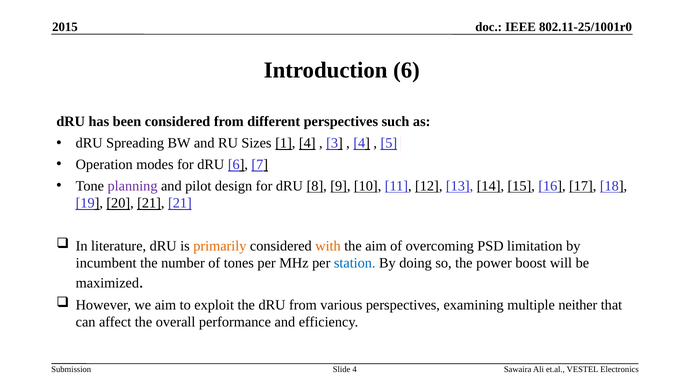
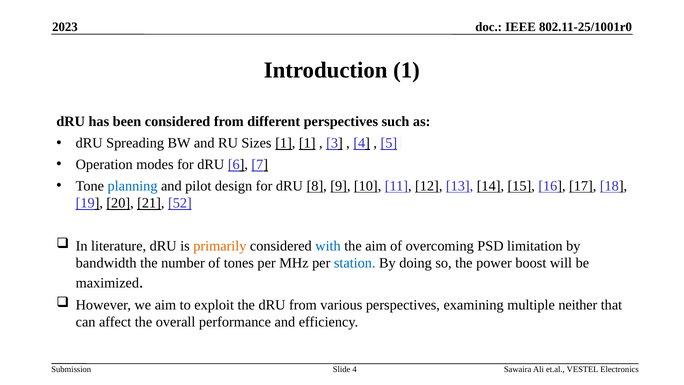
2015: 2015 -> 2023
Introduction 6: 6 -> 1
1 4: 4 -> 1
planning colour: purple -> blue
21 21: 21 -> 52
with colour: orange -> blue
incumbent: incumbent -> bandwidth
